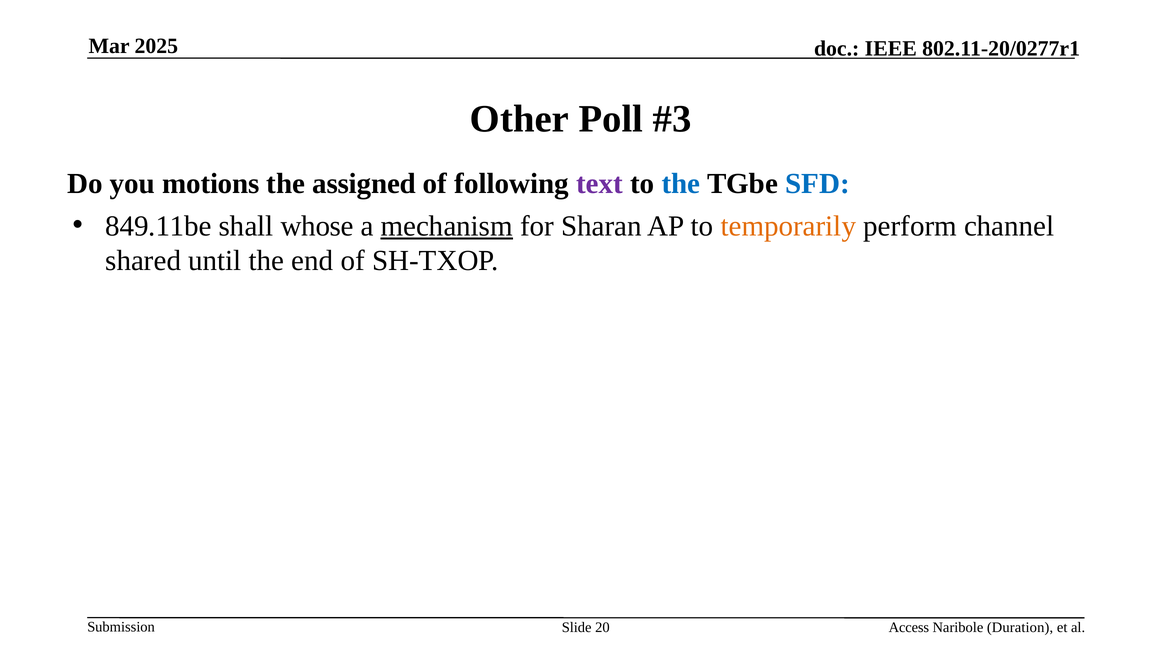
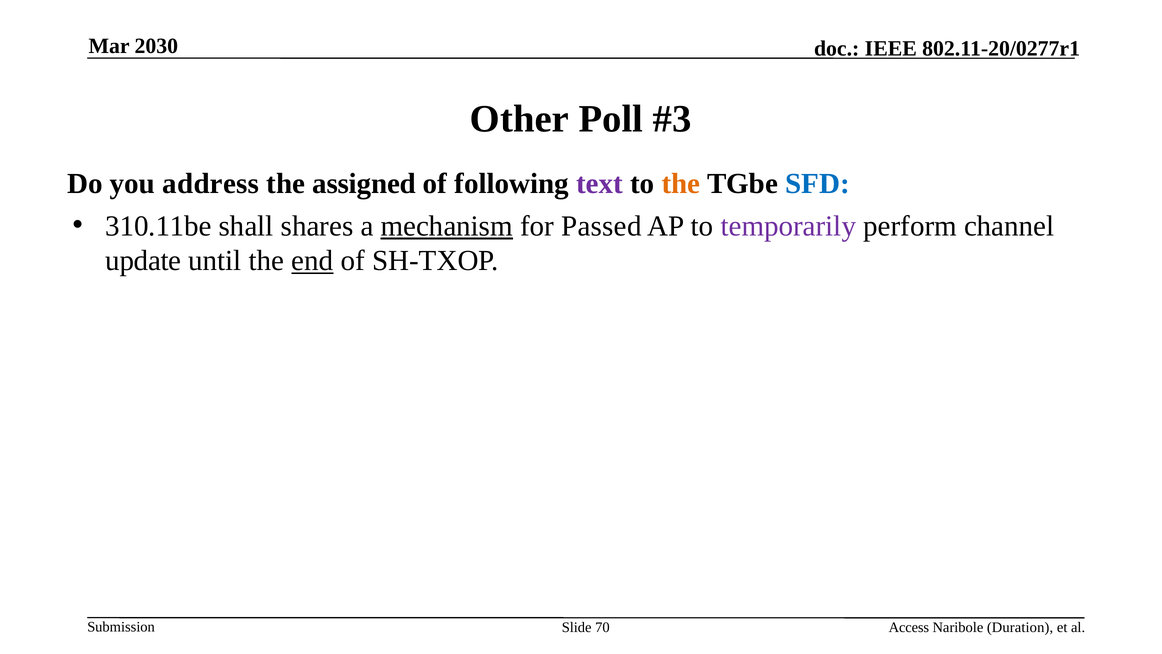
2025: 2025 -> 2030
motions: motions -> address
the at (681, 184) colour: blue -> orange
849.11be: 849.11be -> 310.11be
whose: whose -> shares
Sharan: Sharan -> Passed
temporarily colour: orange -> purple
shared: shared -> update
end underline: none -> present
20: 20 -> 70
